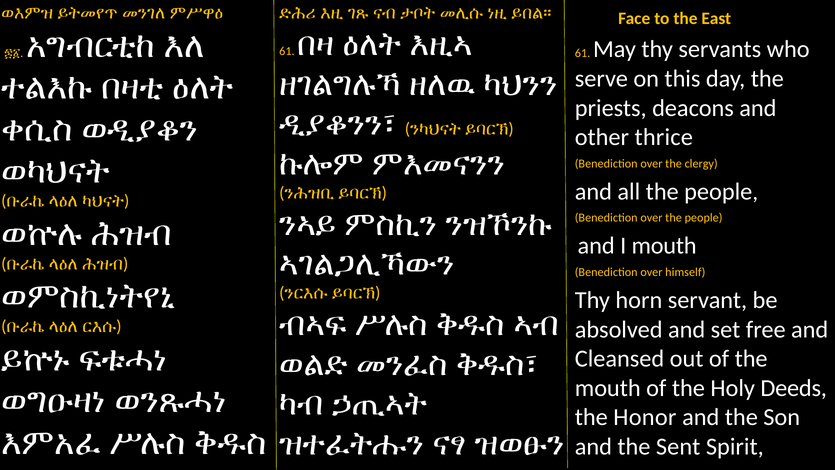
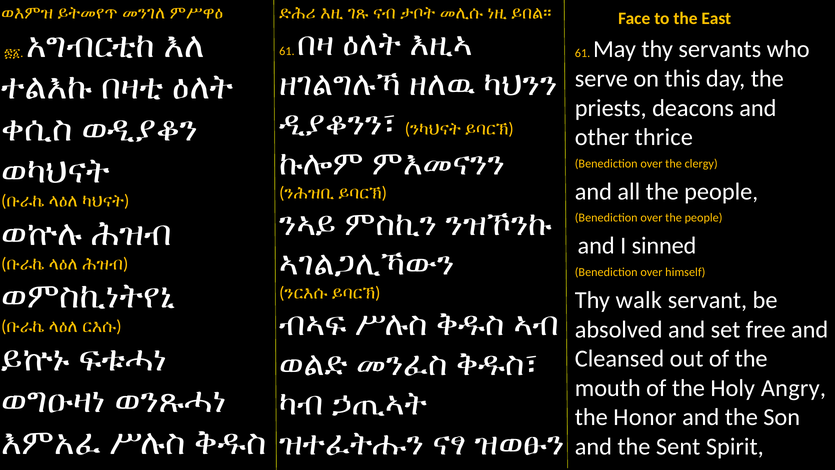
I mouth: mouth -> sinned
horn: horn -> walk
Deeds: Deeds -> Angry
